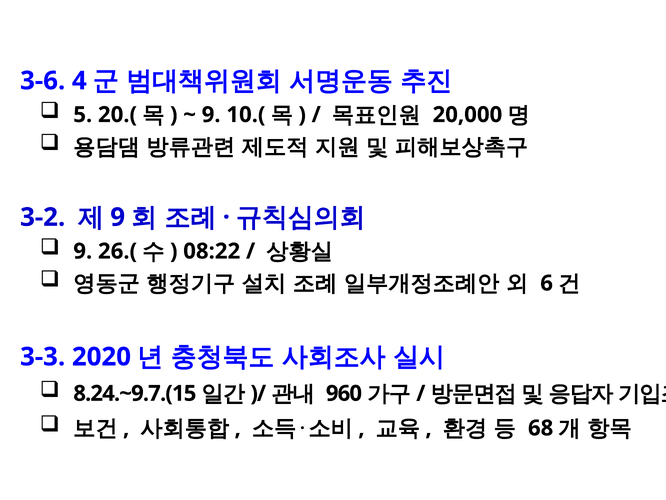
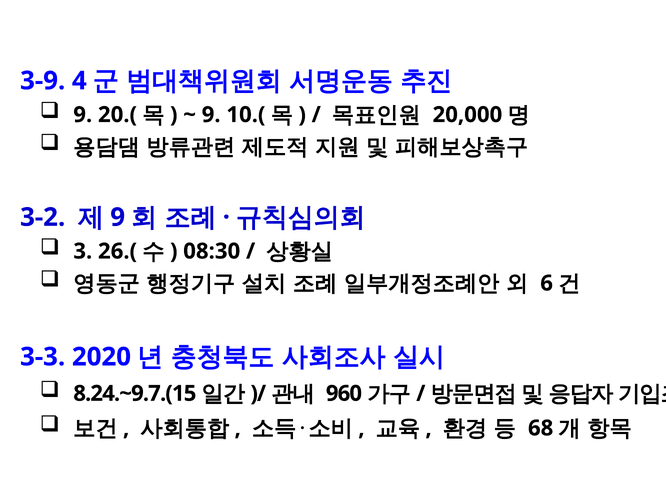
3-6: 3-6 -> 3-9
5 at (83, 115): 5 -> 9
9 at (83, 251): 9 -> 3
08:22: 08:22 -> 08:30
